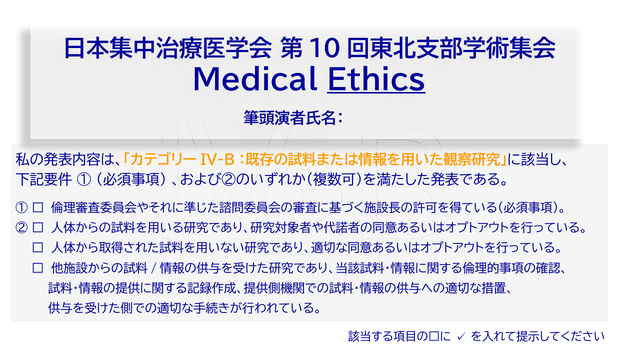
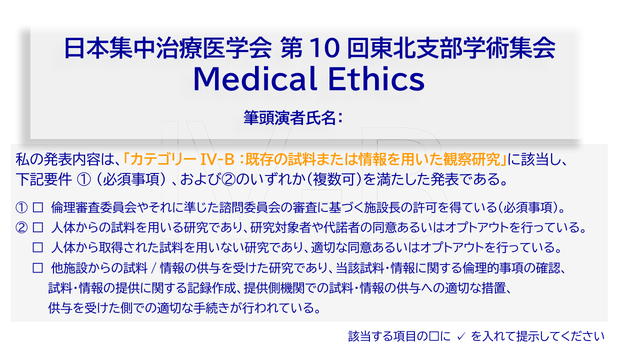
Ethics underline: present -> none
